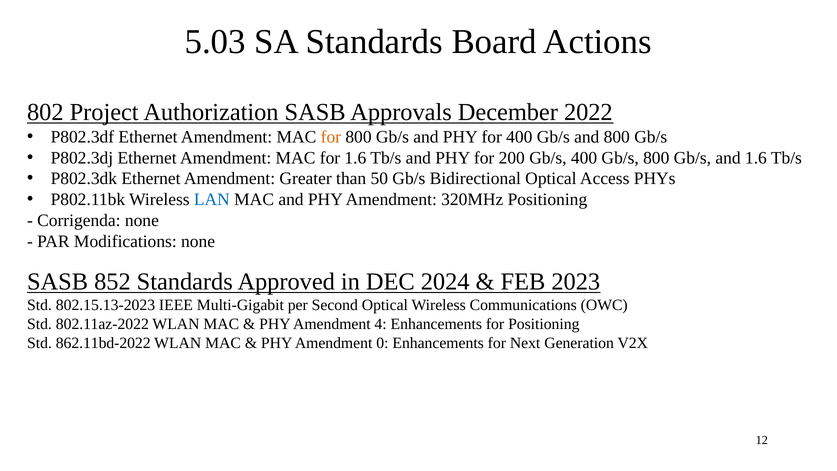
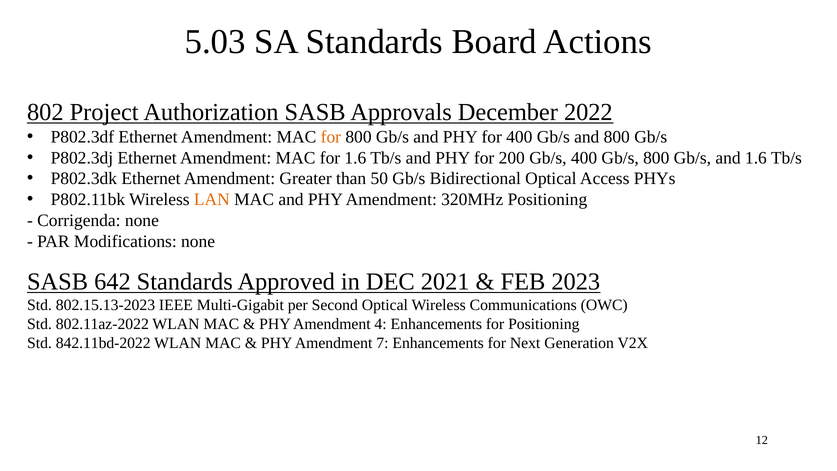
LAN colour: blue -> orange
852: 852 -> 642
2024: 2024 -> 2021
862.11bd-2022: 862.11bd-2022 -> 842.11bd-2022
0: 0 -> 7
